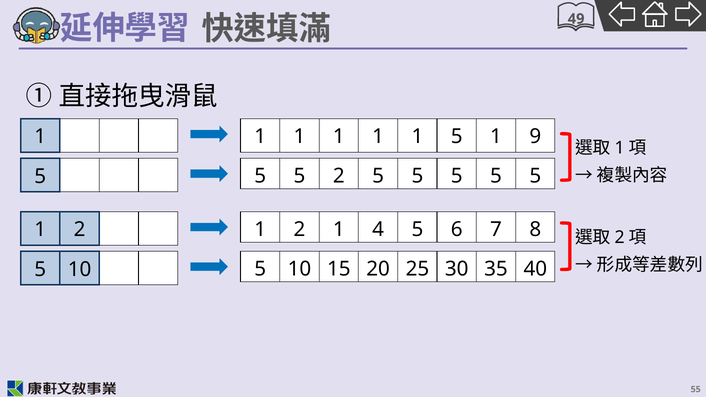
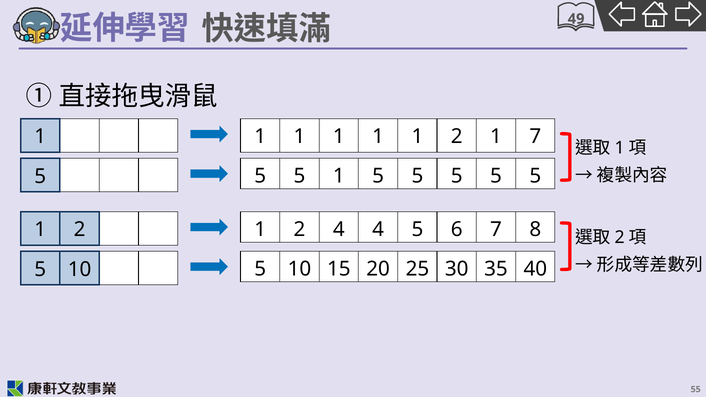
1 1 5: 5 -> 2
1 9: 9 -> 7
2 at (339, 176): 2 -> 1
2 1: 1 -> 4
